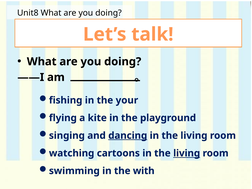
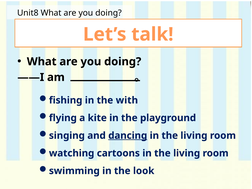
your: your -> with
living at (187, 153) underline: present -> none
with: with -> look
